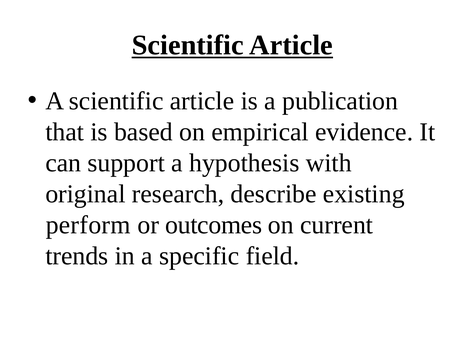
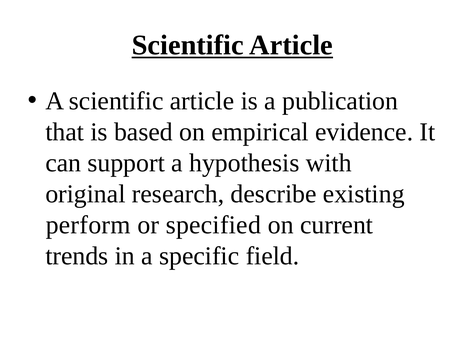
outcomes: outcomes -> specified
